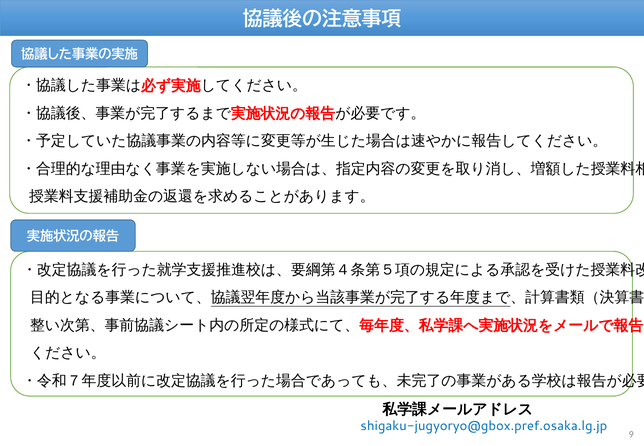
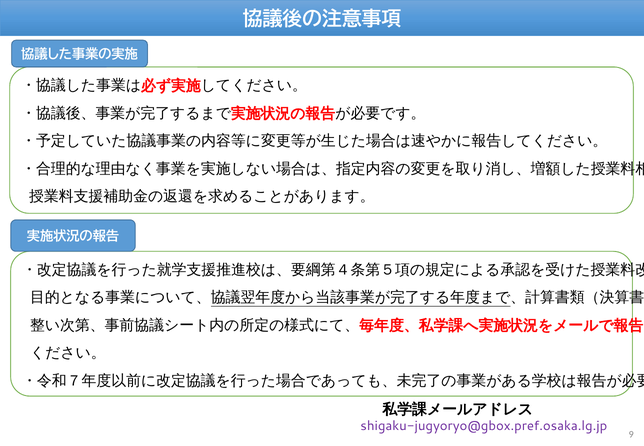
shigaku-jugyoryo@gbox.pref.osaka.lg.jp colour: blue -> purple
